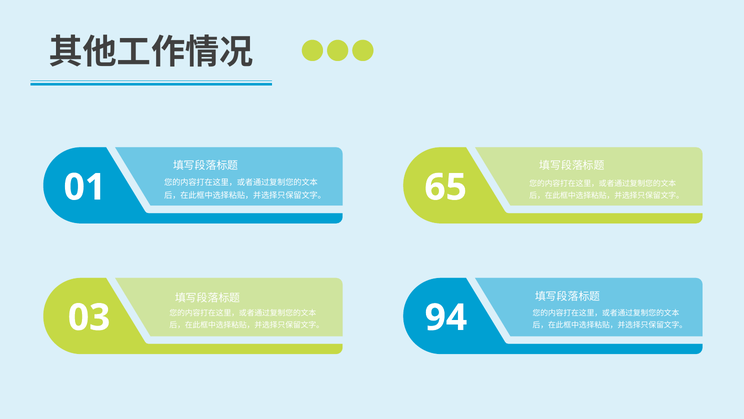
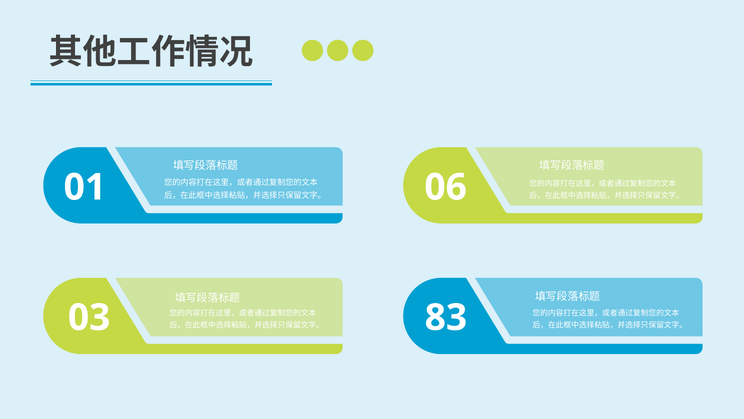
65: 65 -> 06
94: 94 -> 83
